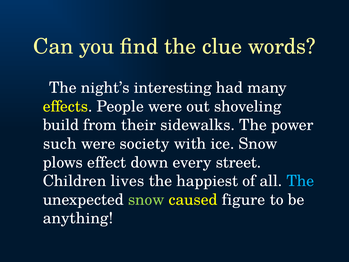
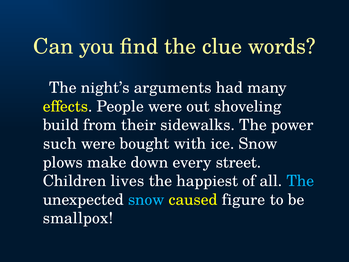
interesting: interesting -> arguments
society: society -> bought
effect: effect -> make
snow at (146, 199) colour: light green -> light blue
anything: anything -> smallpox
